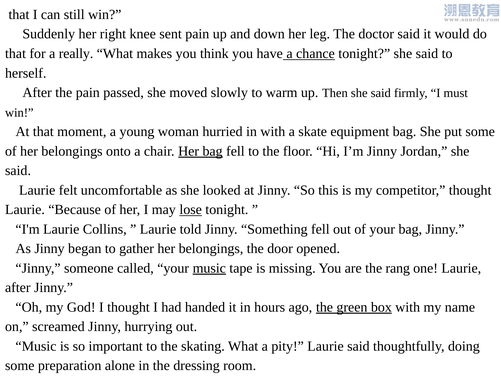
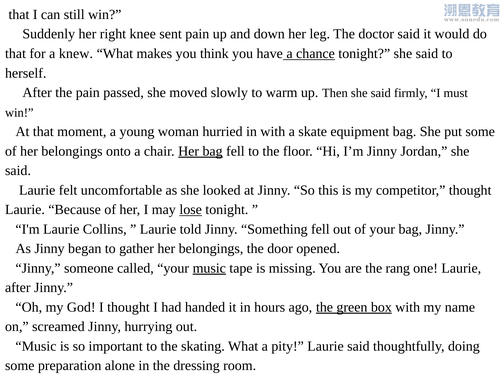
really: really -> knew
